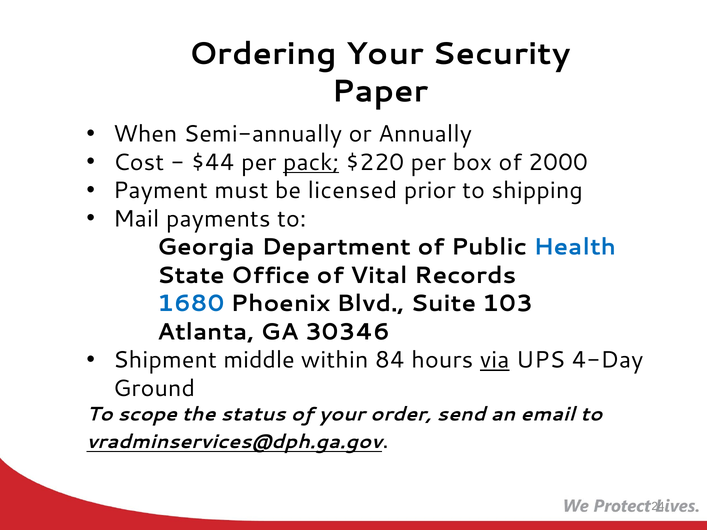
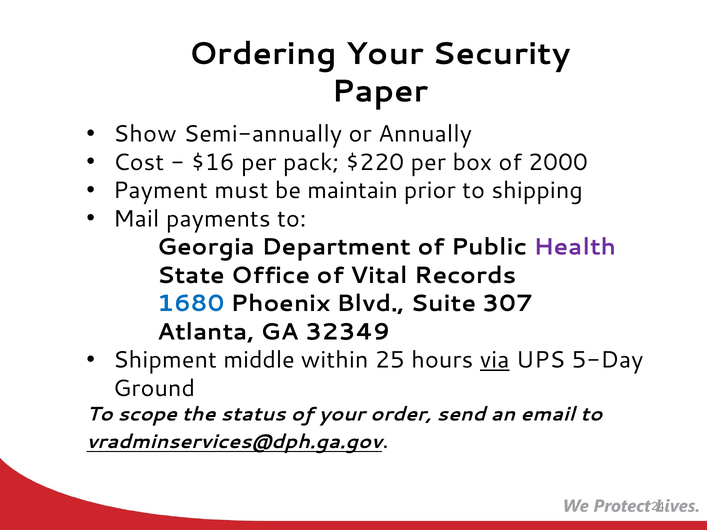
When: When -> Show
$44: $44 -> $16
pack underline: present -> none
licensed: licensed -> maintain
Health colour: blue -> purple
103: 103 -> 307
30346: 30346 -> 32349
84: 84 -> 25
4-Day: 4-Day -> 5-Day
